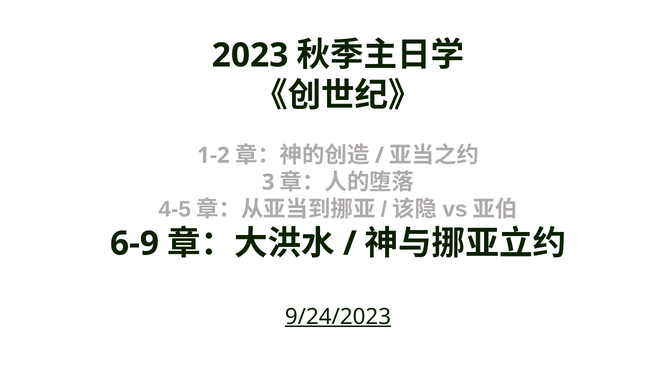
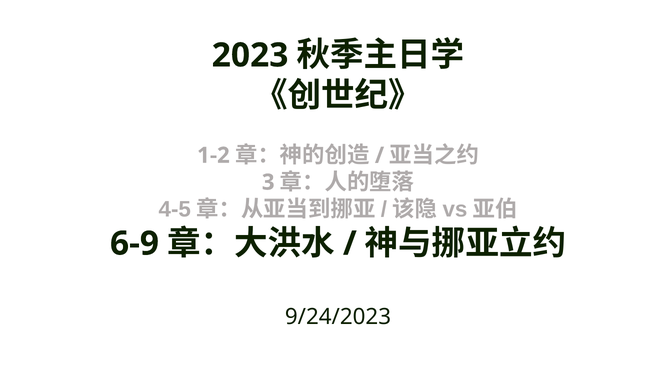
9/24/2023 underline: present -> none
